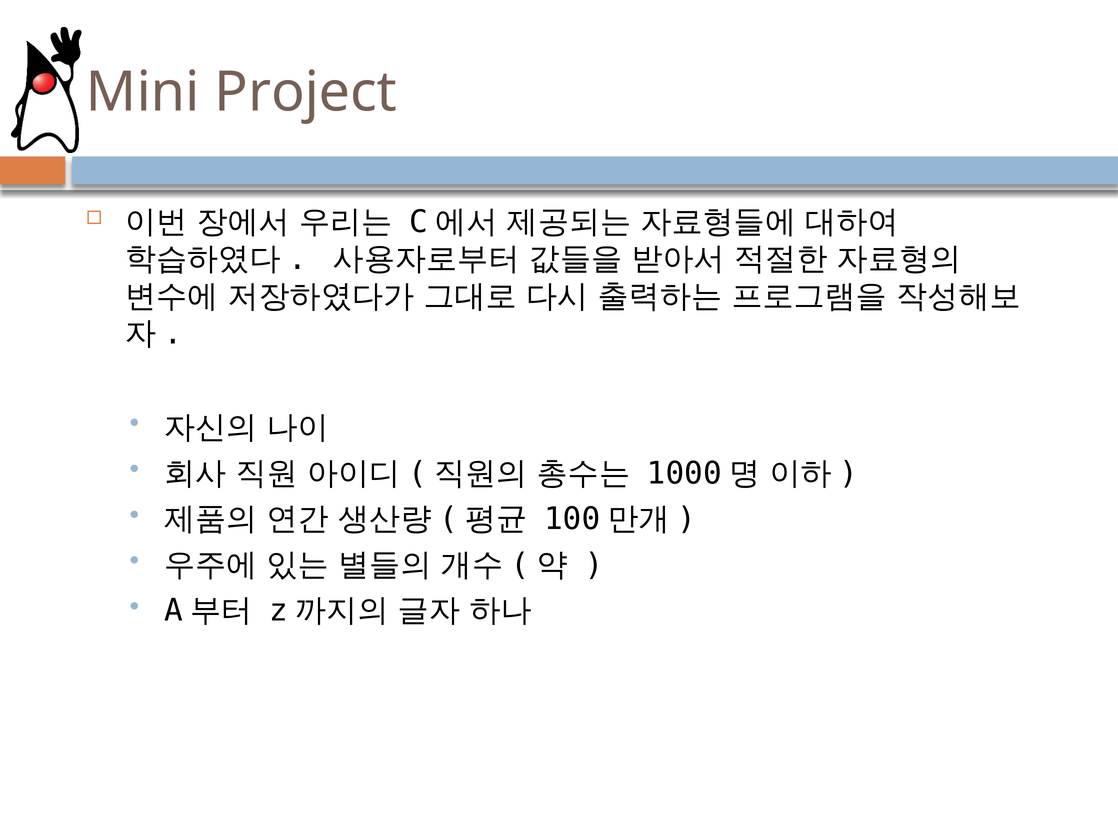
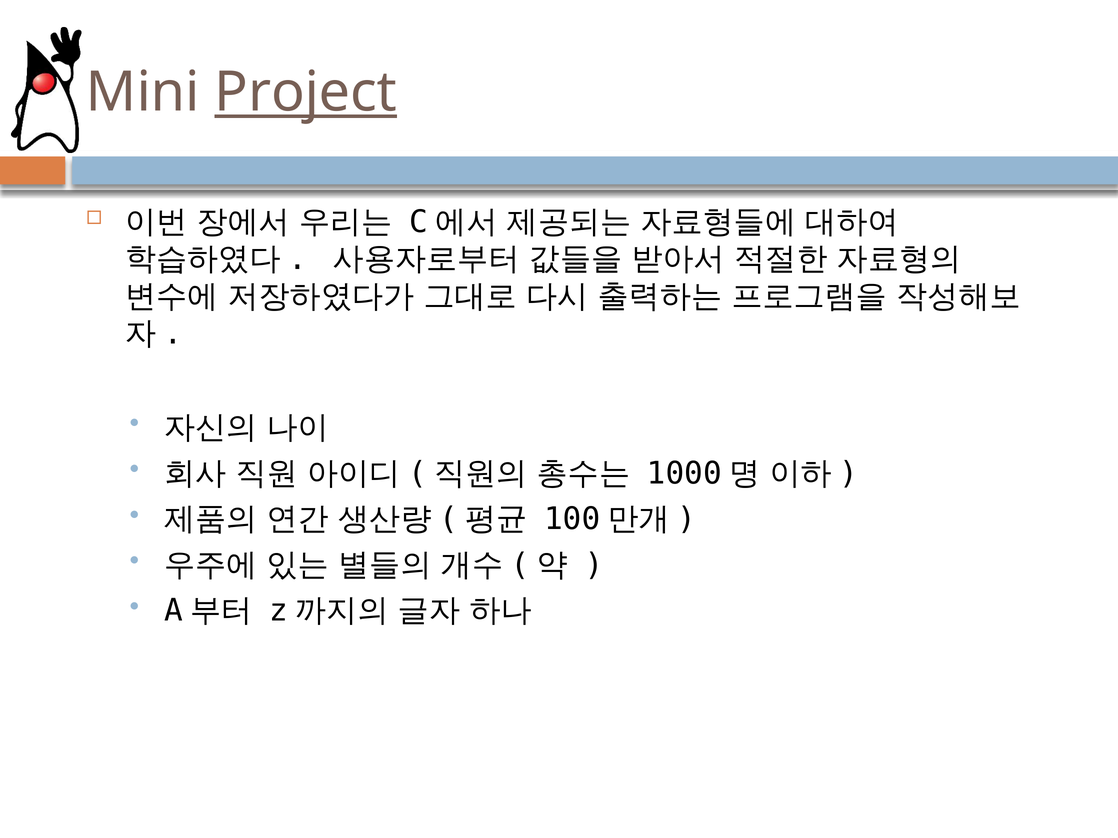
Project underline: none -> present
